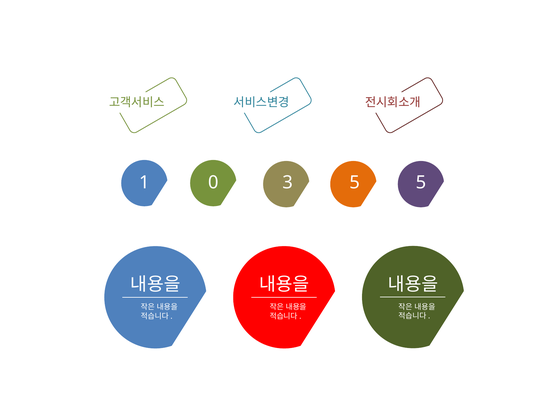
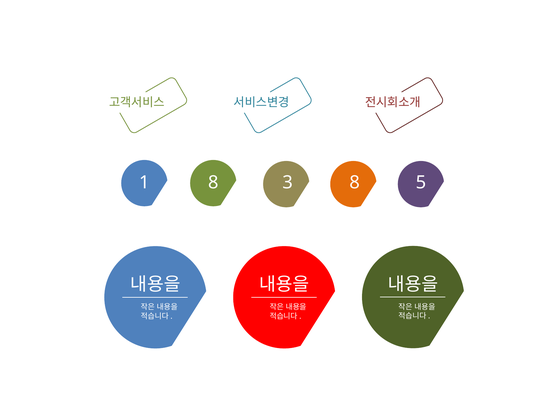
1 0: 0 -> 8
3 5: 5 -> 8
